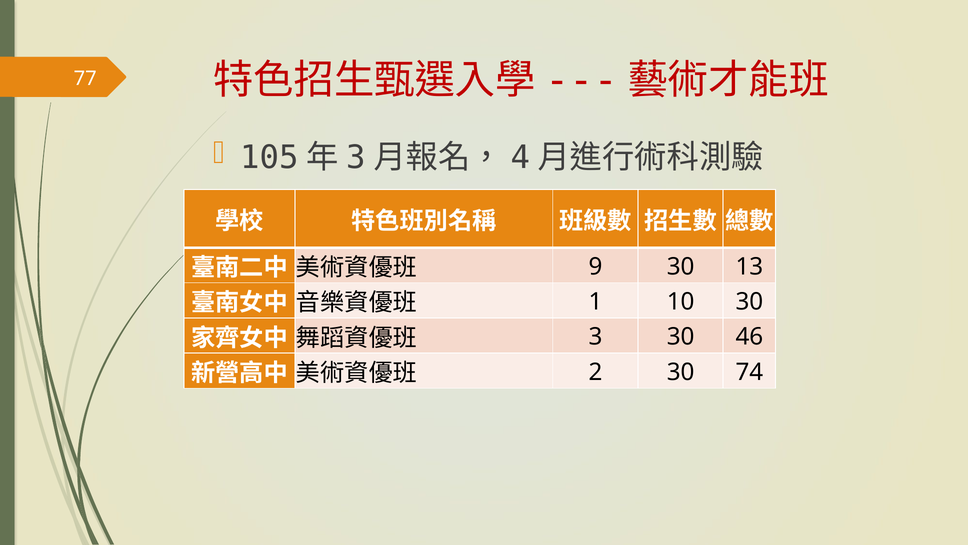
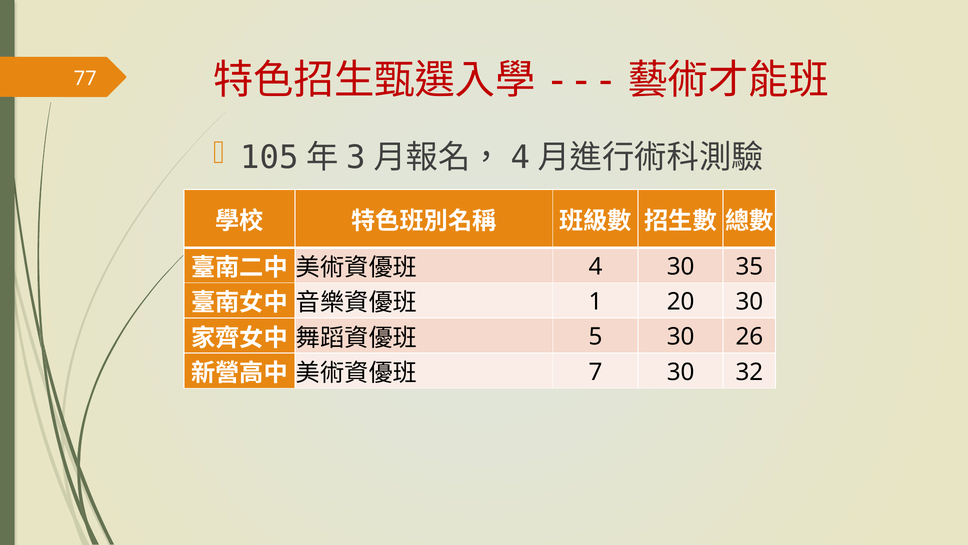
9: 9 -> 4
13: 13 -> 35
10: 10 -> 20
3: 3 -> 5
46: 46 -> 26
2: 2 -> 7
74: 74 -> 32
